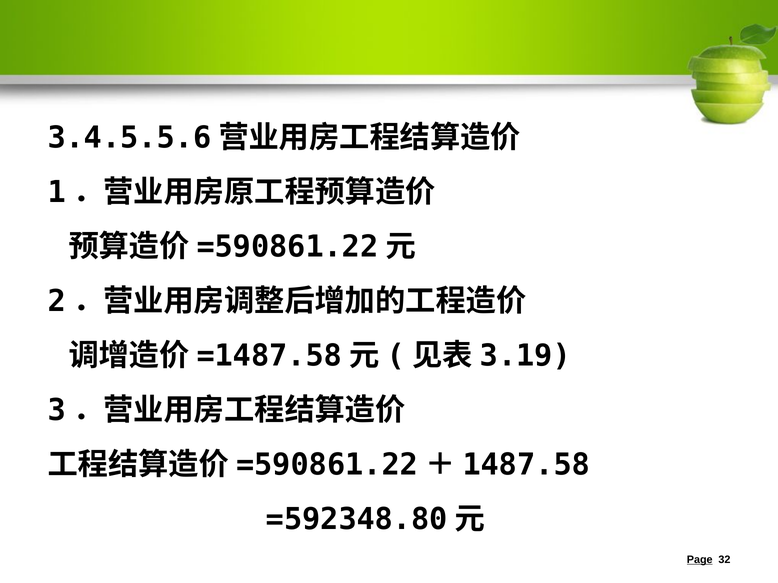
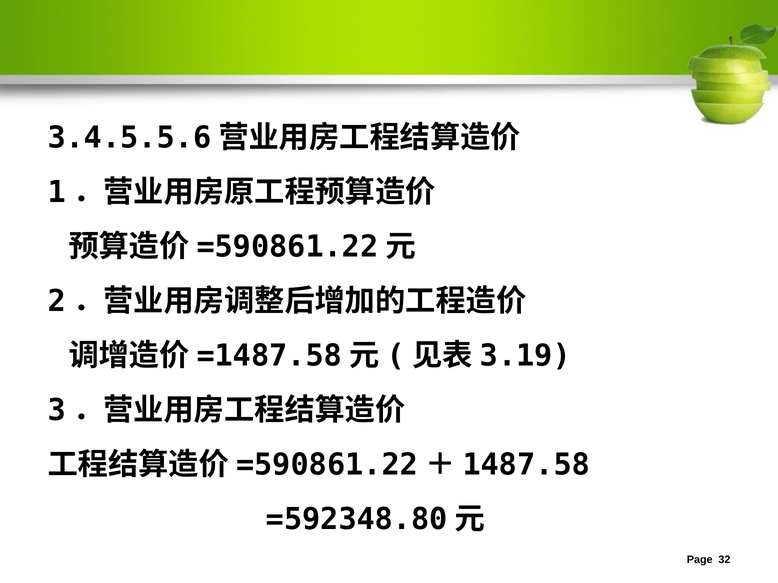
Page underline: present -> none
